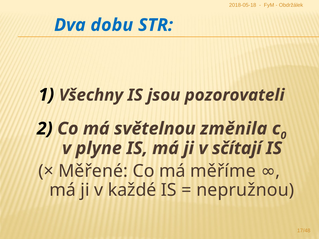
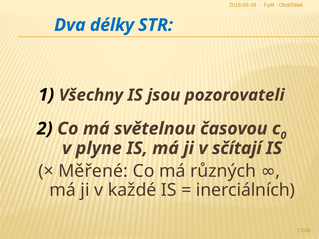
dobu: dobu -> délky
změnila: změnila -> časovou
měříme: měříme -> různých
nepružnou: nepružnou -> inerciálních
